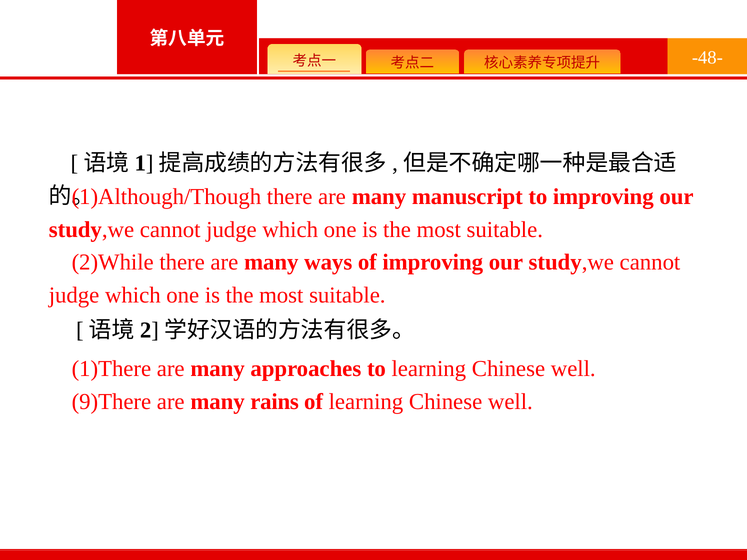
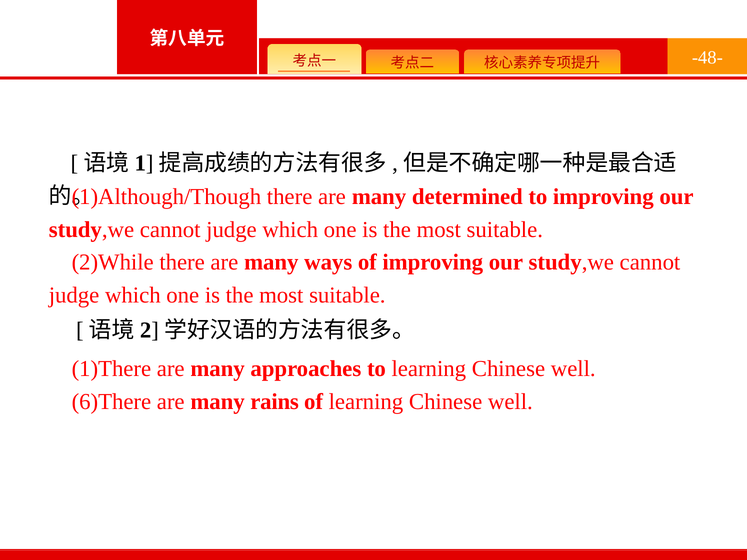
manuscript: manuscript -> determined
9)There: 9)There -> 6)There
